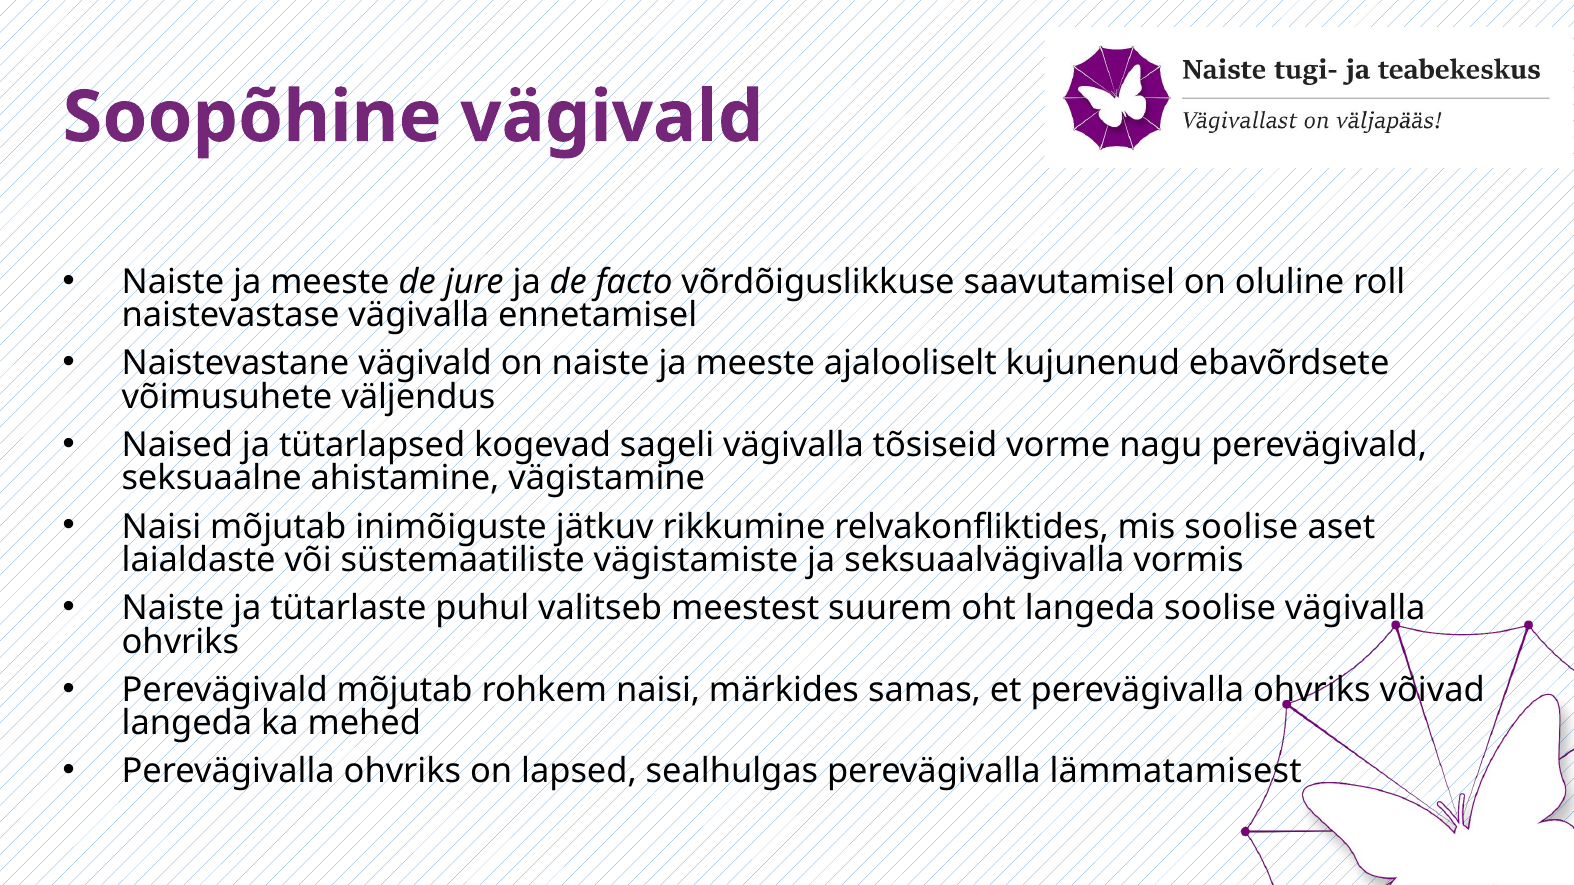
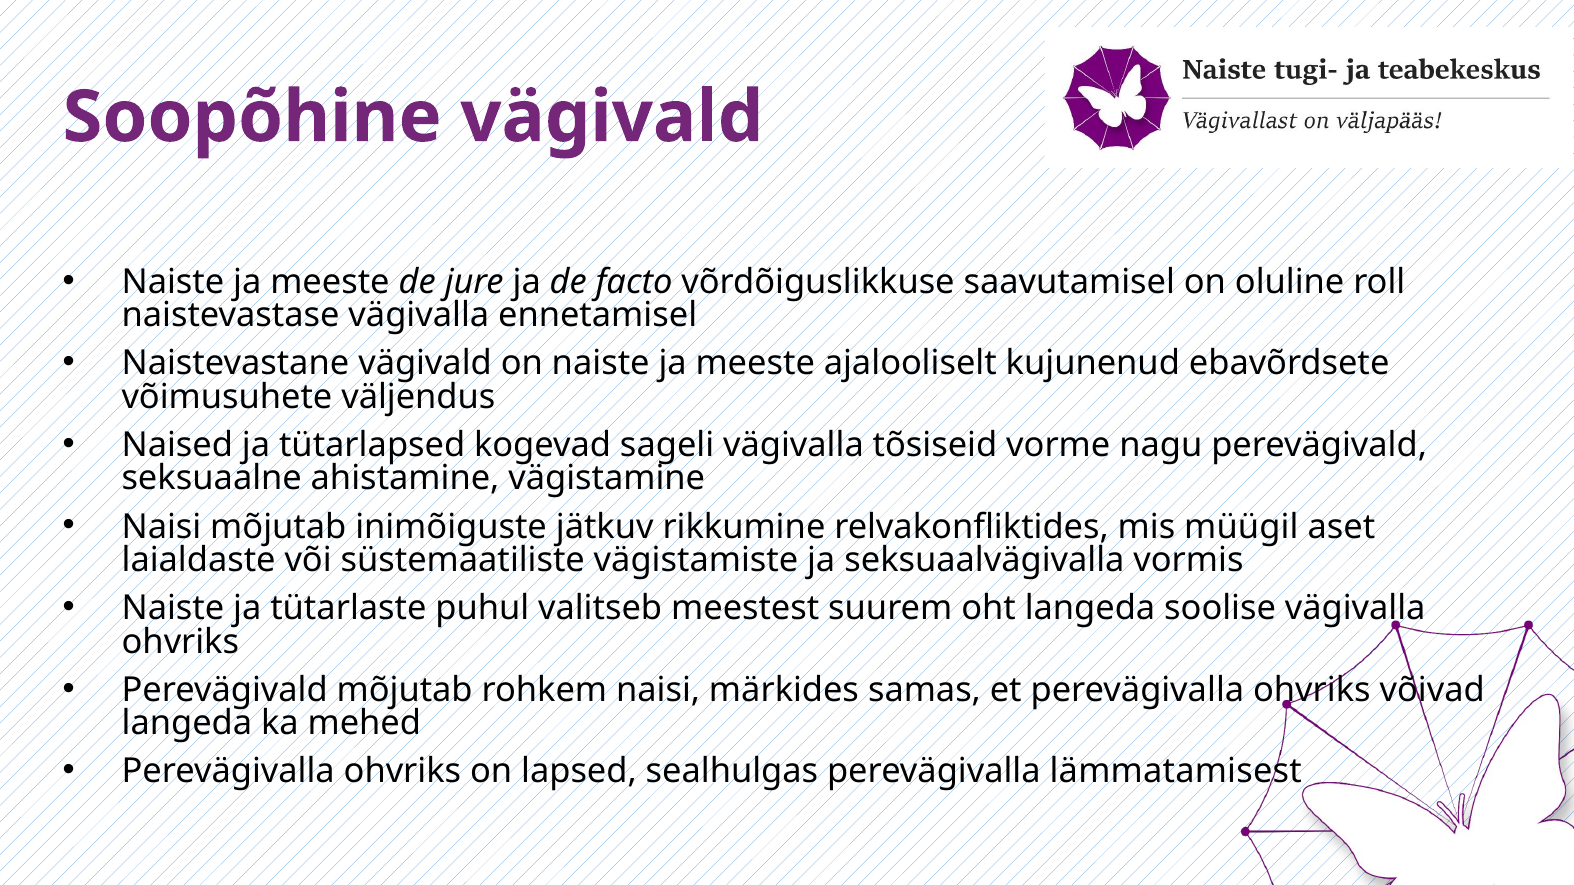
mis soolise: soolise -> müügil
